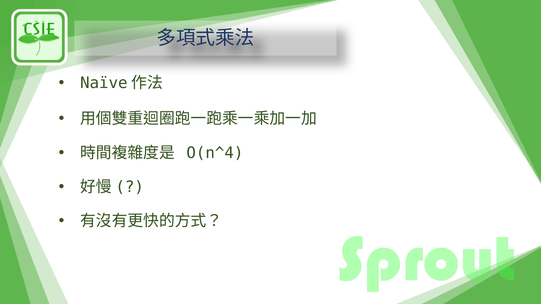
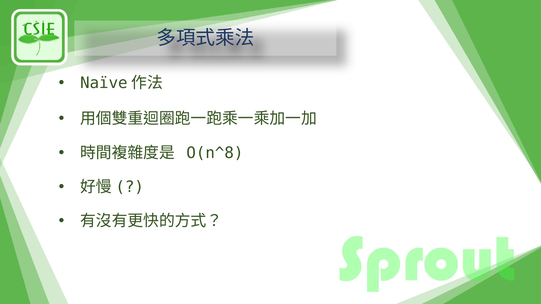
O(n^4: O(n^4 -> O(n^8
